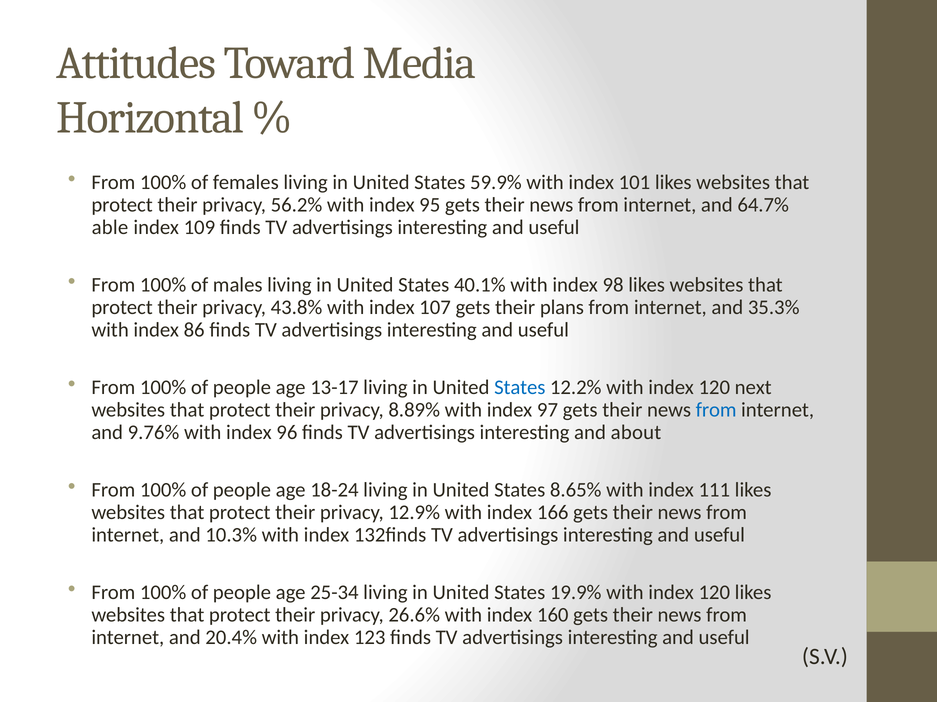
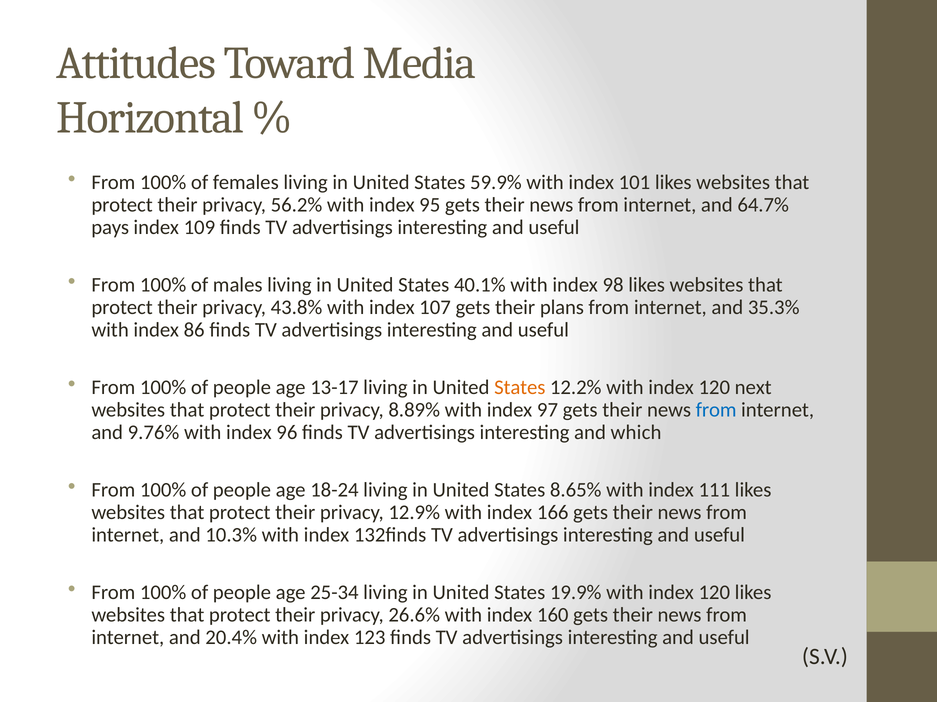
able: able -> pays
States at (520, 388) colour: blue -> orange
about: about -> which
